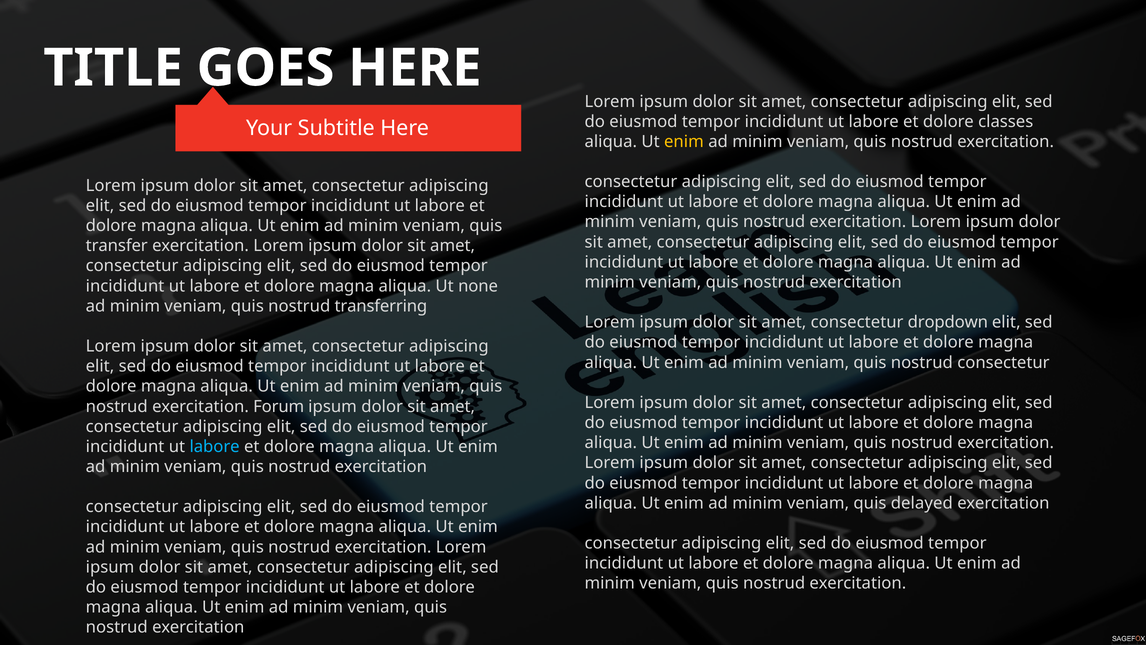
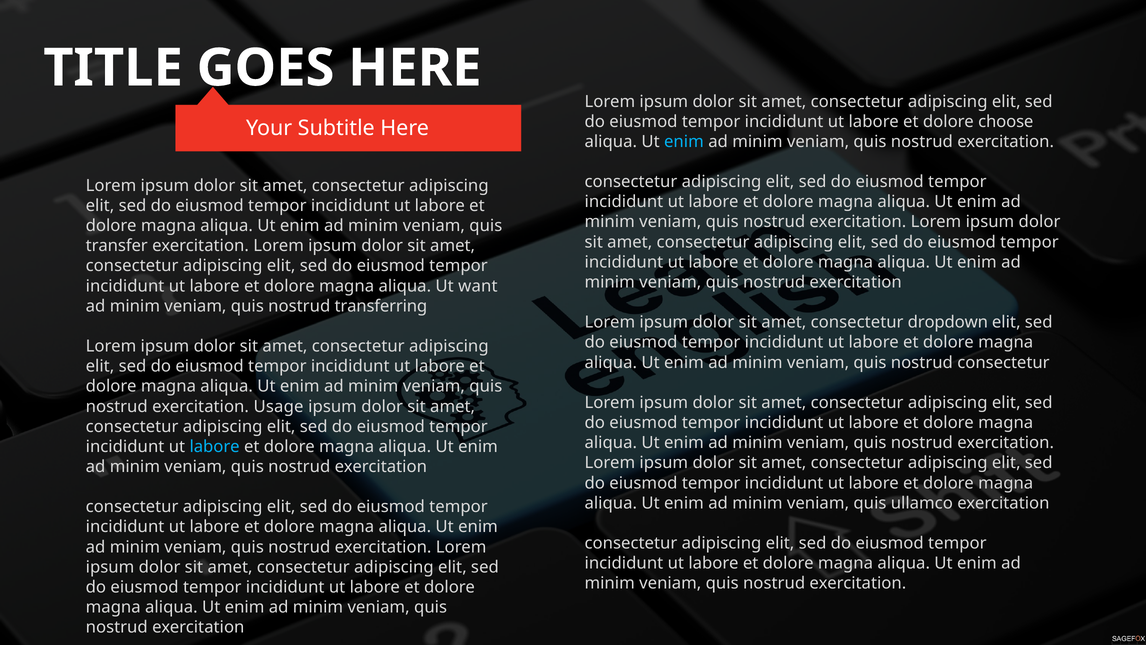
classes: classes -> choose
enim at (684, 142) colour: yellow -> light blue
none: none -> want
Forum: Forum -> Usage
delayed: delayed -> ullamco
